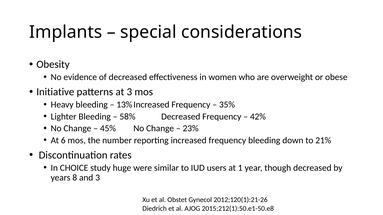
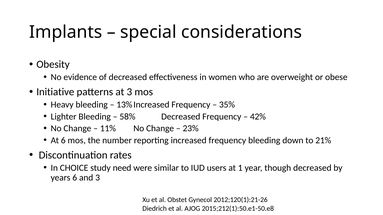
45%: 45% -> 11%
huge: huge -> need
years 8: 8 -> 6
